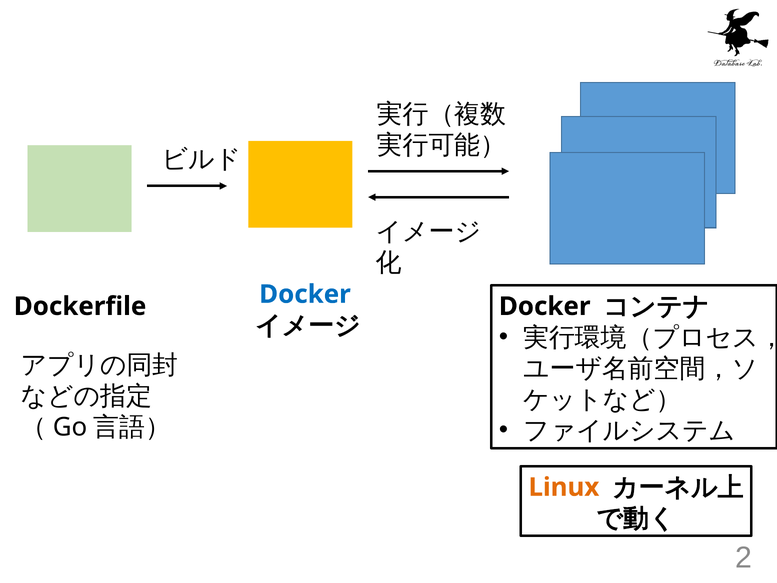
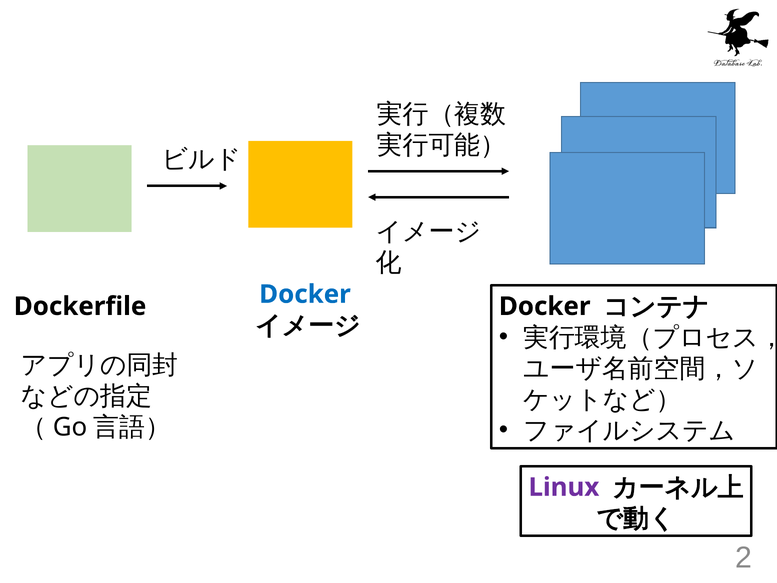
Linux colour: orange -> purple
